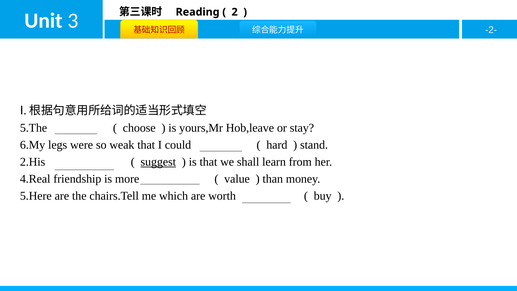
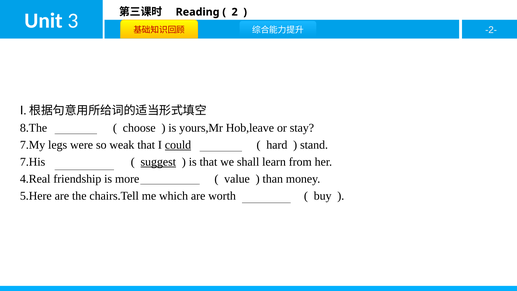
5.The: 5.The -> 8.The
6.My: 6.My -> 7.My
could underline: none -> present
2.His: 2.His -> 7.His
